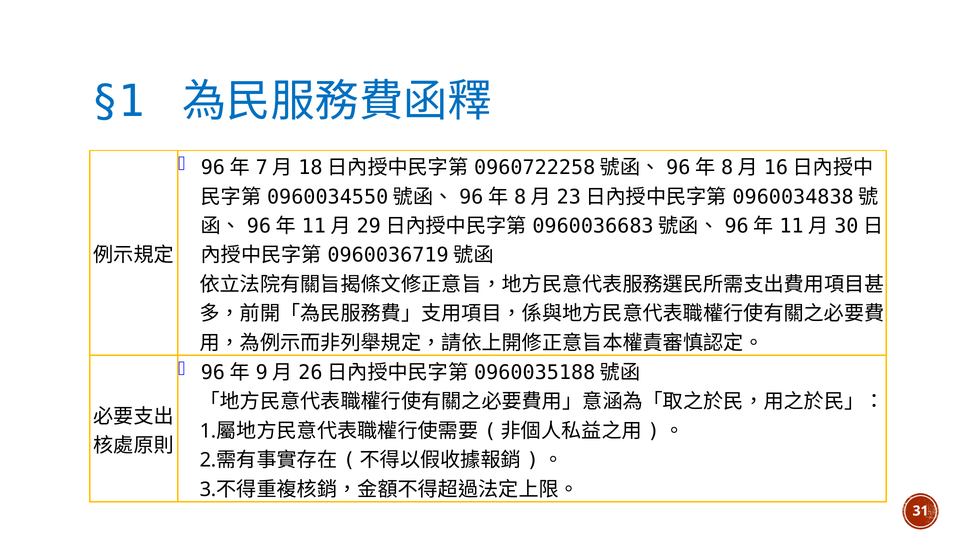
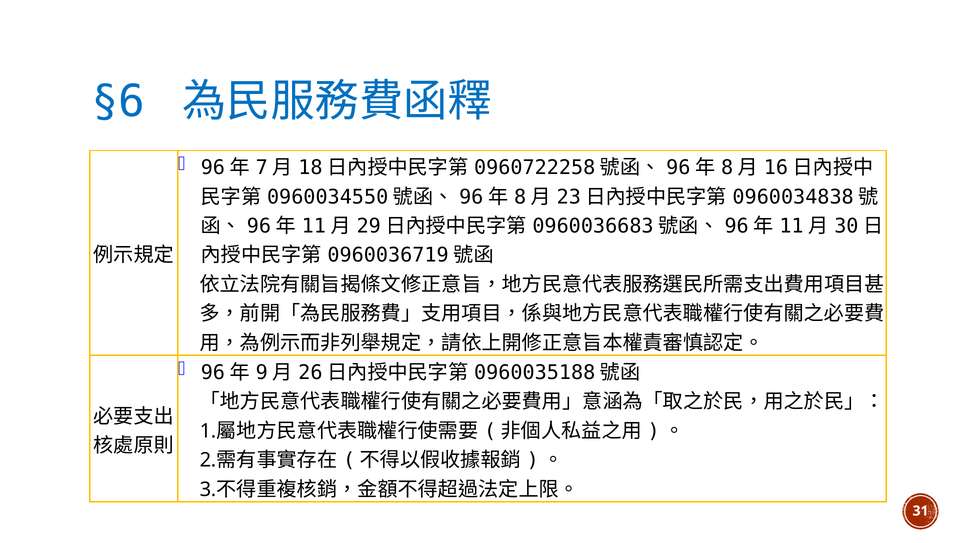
§1: §1 -> §6
